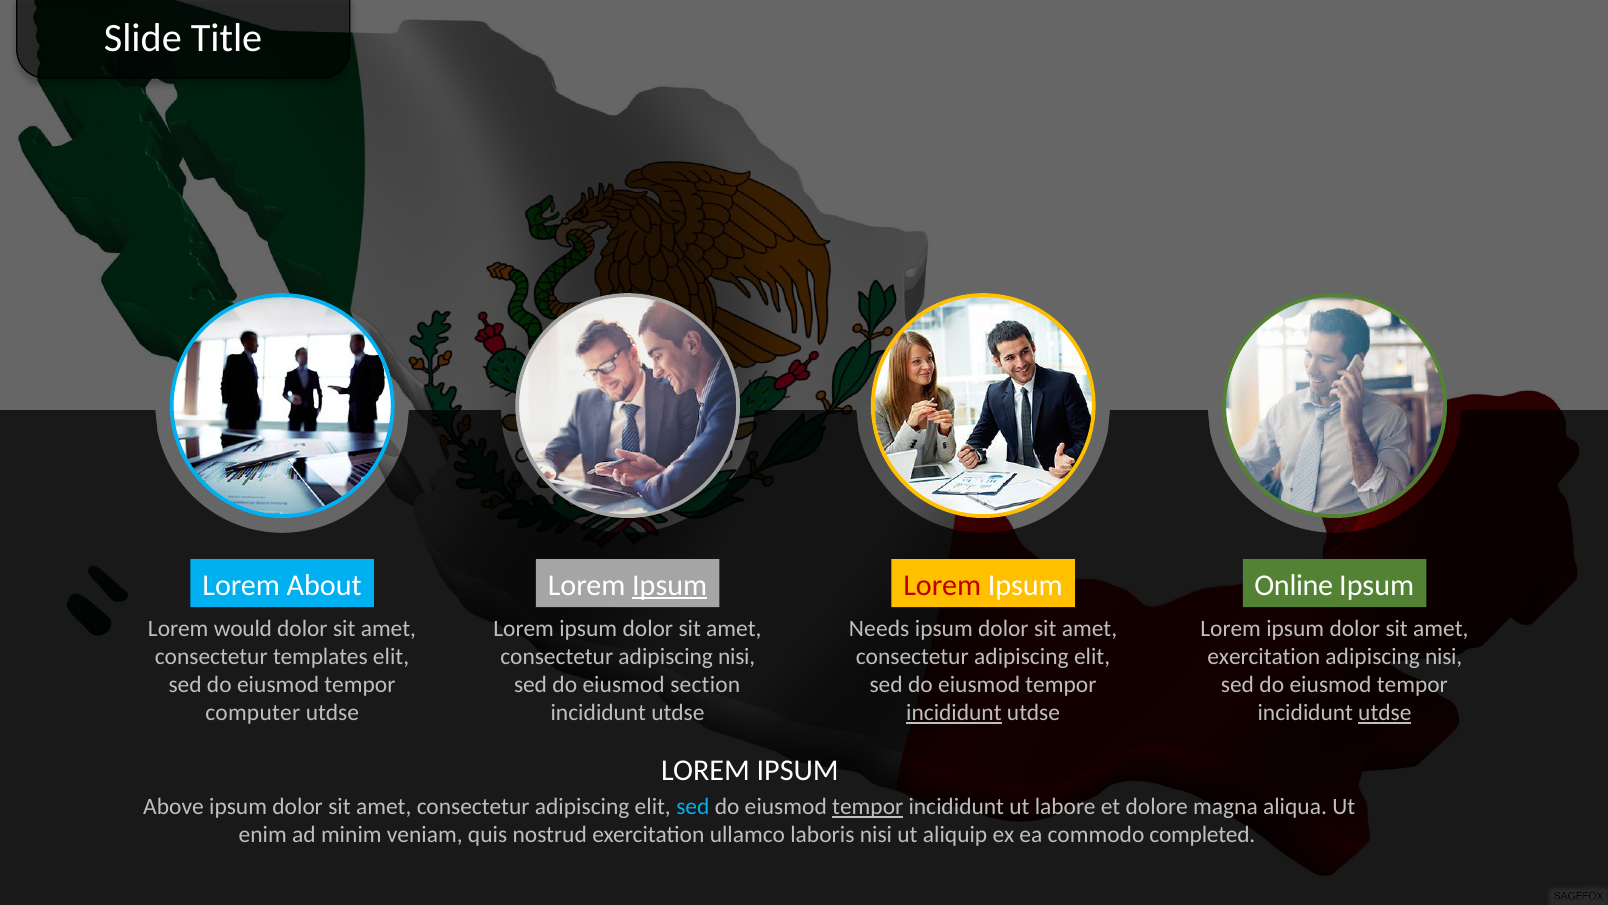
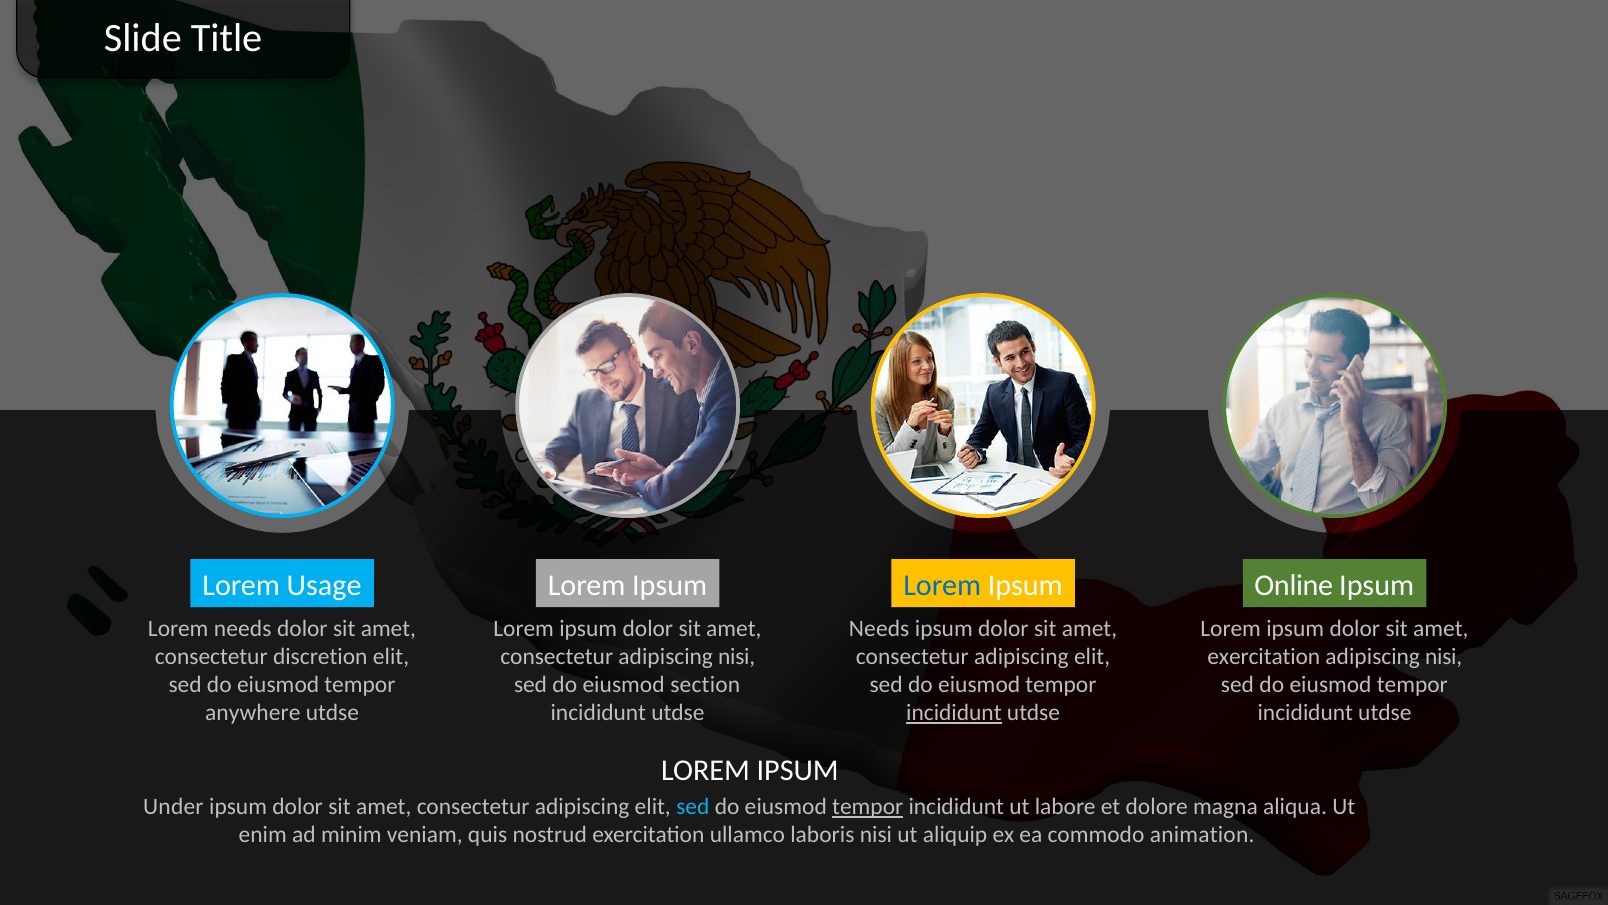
About: About -> Usage
Ipsum at (670, 585) underline: present -> none
Lorem at (942, 585) colour: red -> blue
Lorem would: would -> needs
templates: templates -> discretion
computer: computer -> anywhere
utdse at (1385, 713) underline: present -> none
Above: Above -> Under
completed: completed -> animation
